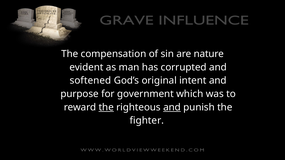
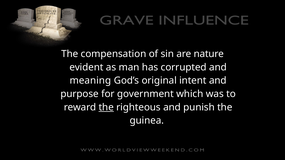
softened: softened -> meaning
and at (172, 107) underline: present -> none
fighter: fighter -> guinea
